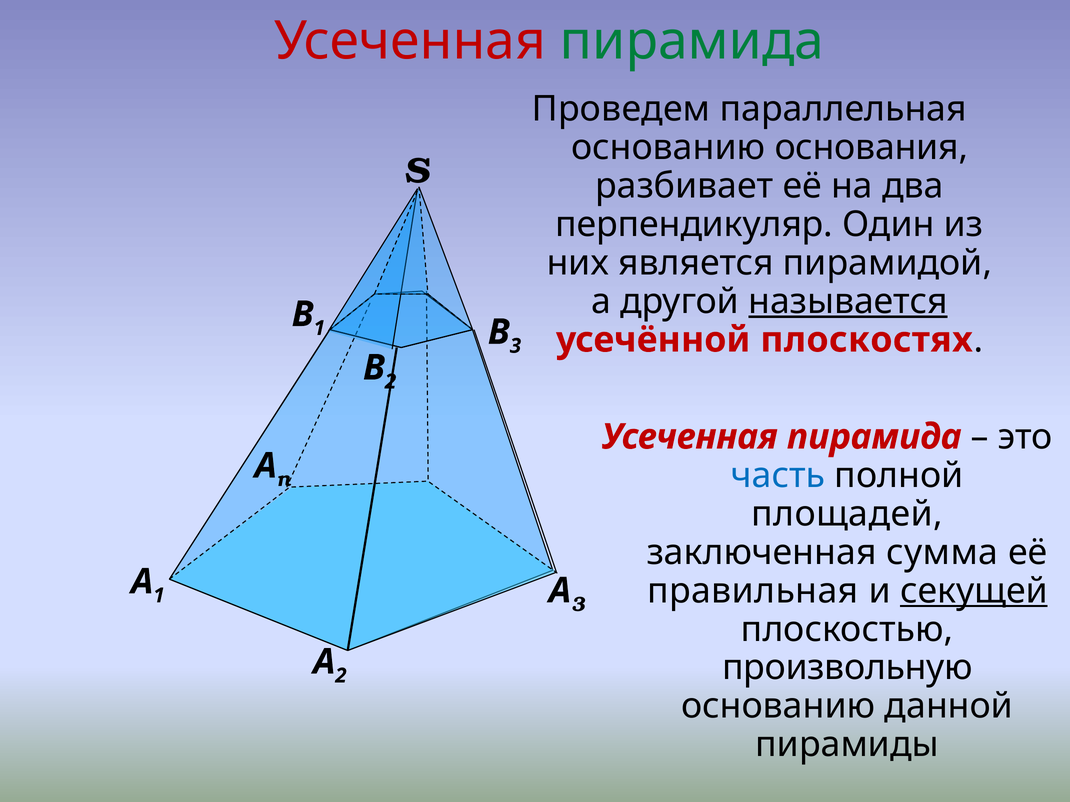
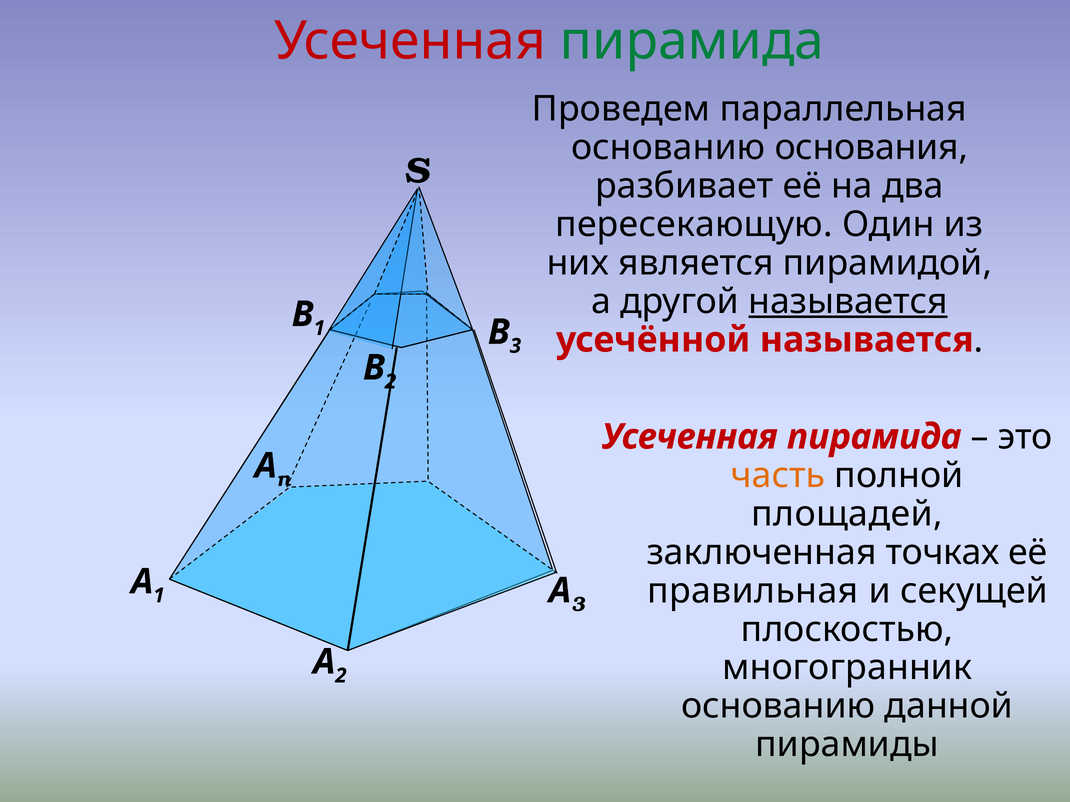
перпендикуляр: перпендикуляр -> пересекающую
усечённой плоскостях: плоскостях -> называется
часть colour: blue -> orange
сумма: сумма -> точках
секущей underline: present -> none
произвольную: произвольную -> многогранник
